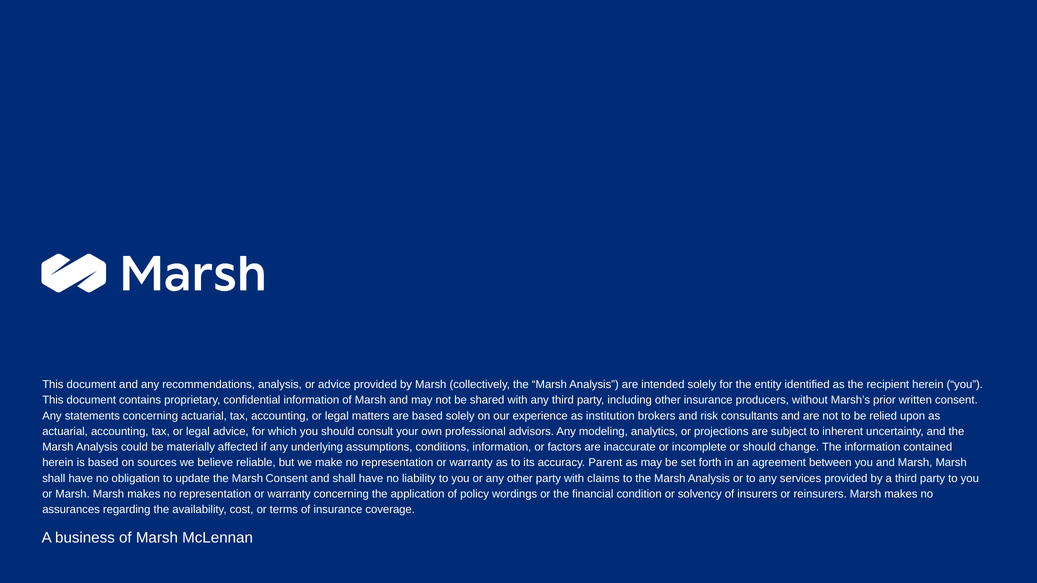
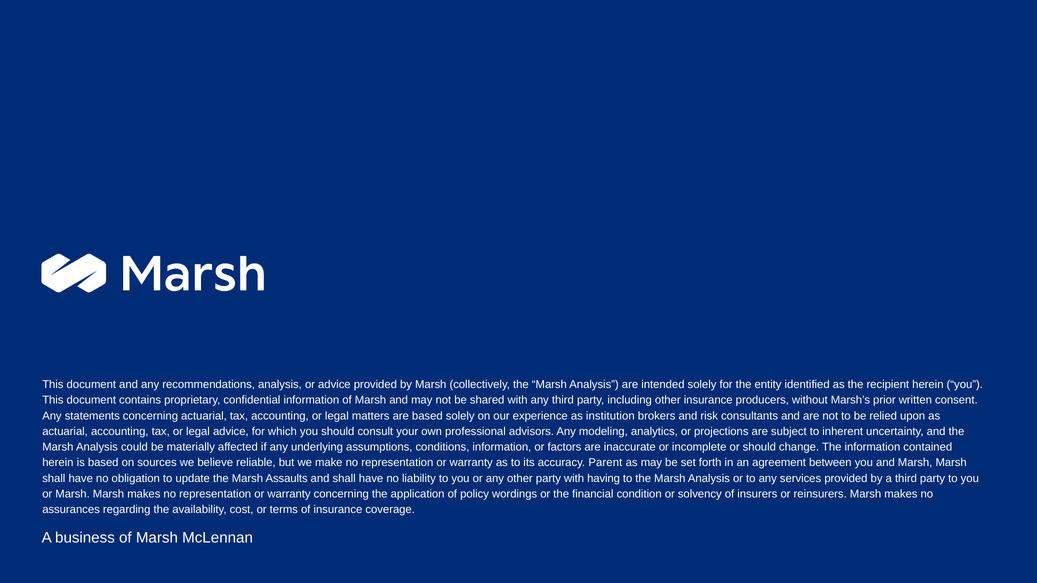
Marsh Consent: Consent -> Assaults
claims: claims -> having
